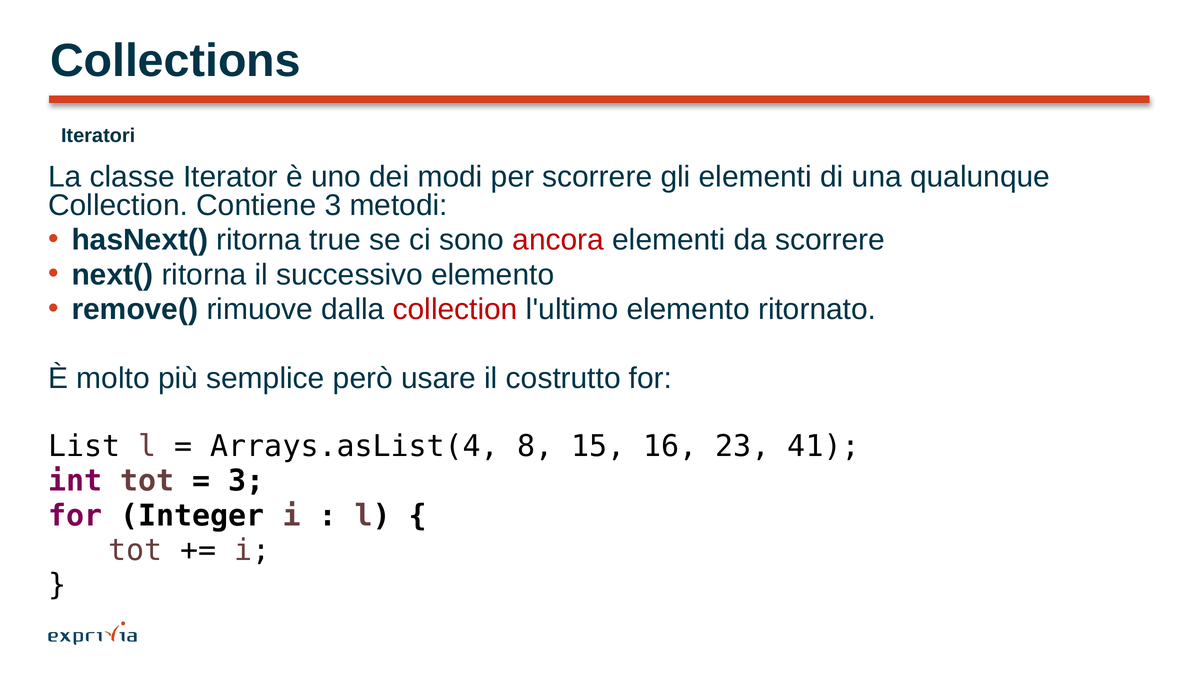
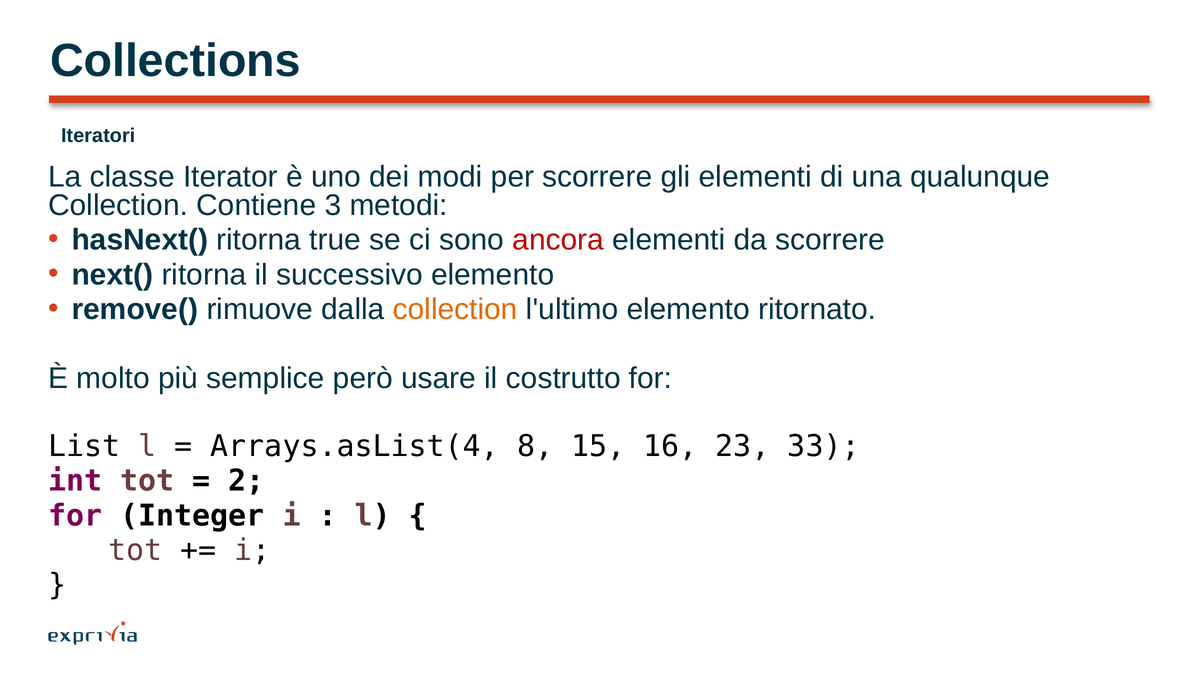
collection at (455, 309) colour: red -> orange
41: 41 -> 33
3 at (246, 481): 3 -> 2
